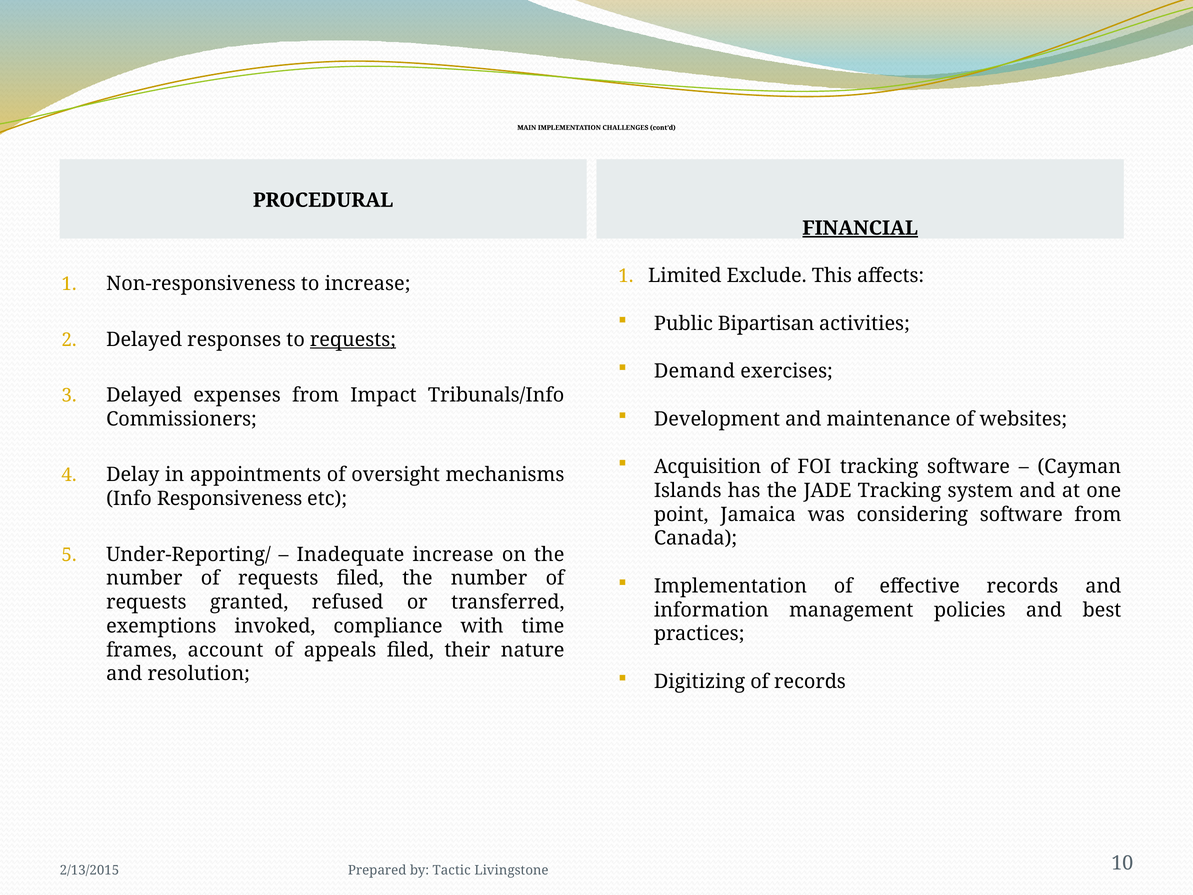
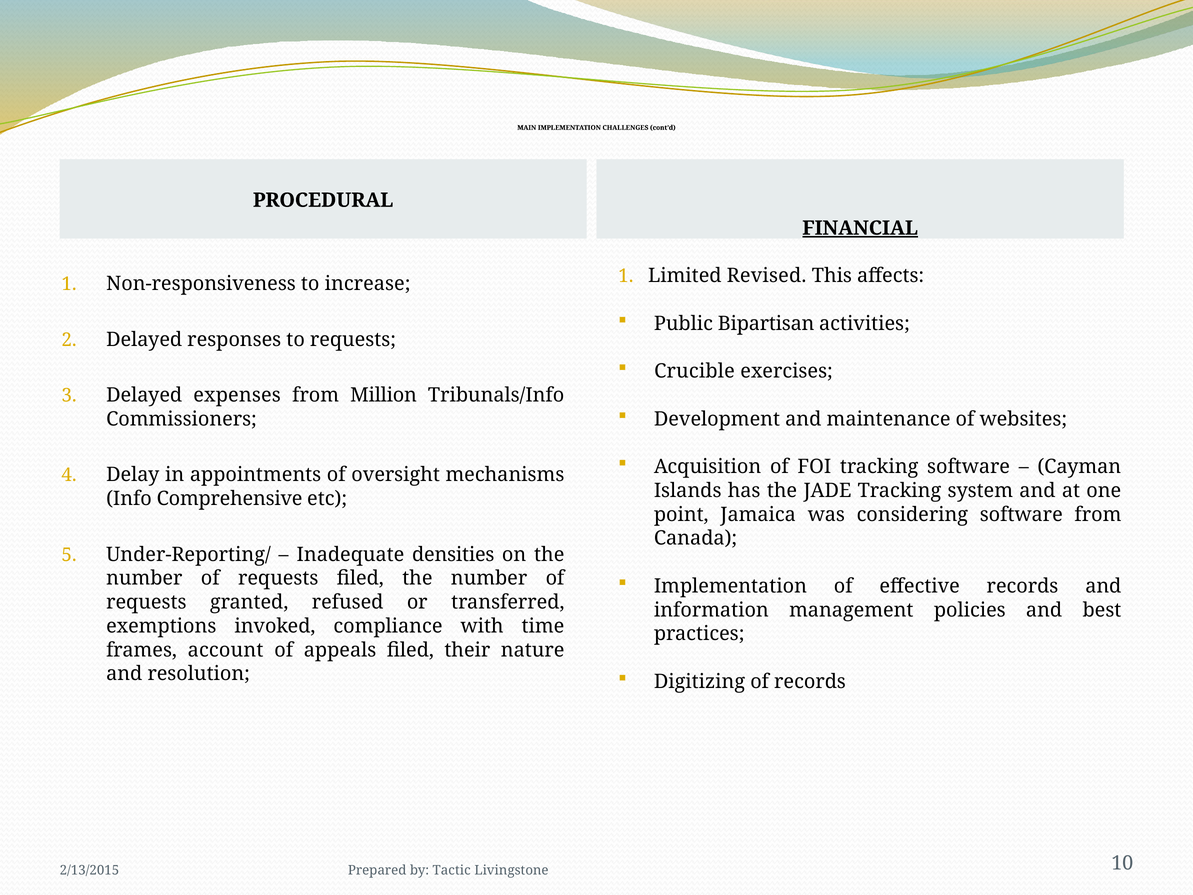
Exclude: Exclude -> Revised
requests at (353, 340) underline: present -> none
Demand: Demand -> Crucible
Impact: Impact -> Million
Responsiveness: Responsiveness -> Comprehensive
Inadequate increase: increase -> densities
